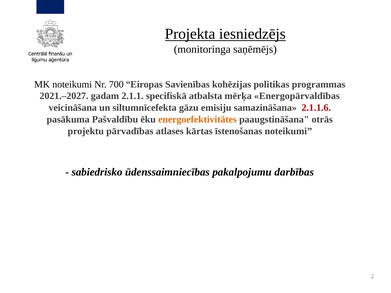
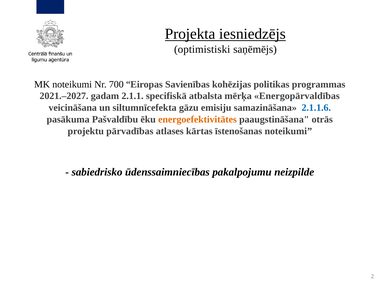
monitoringa: monitoringa -> optimistiski
2.1.1.6 colour: red -> blue
darbības: darbības -> neizpilde
